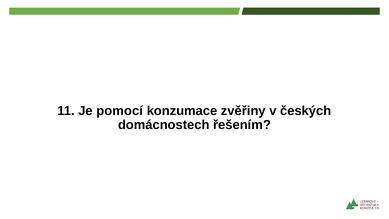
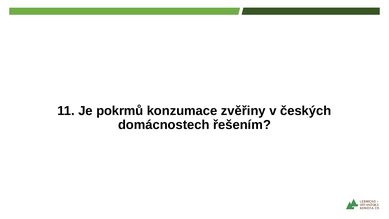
pomocí: pomocí -> pokrmů
